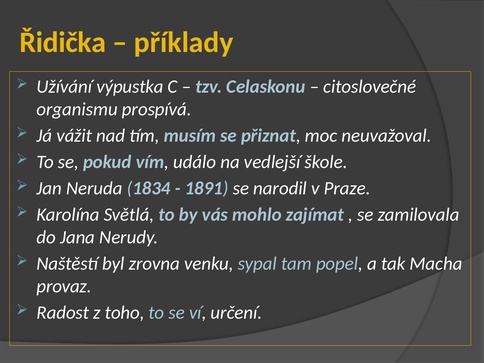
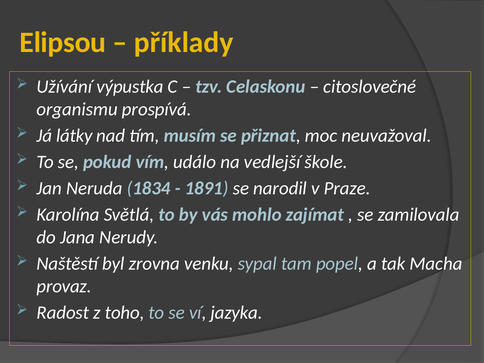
Řidička: Řidička -> Elipsou
vážit: vážit -> látky
určení: určení -> jazyka
